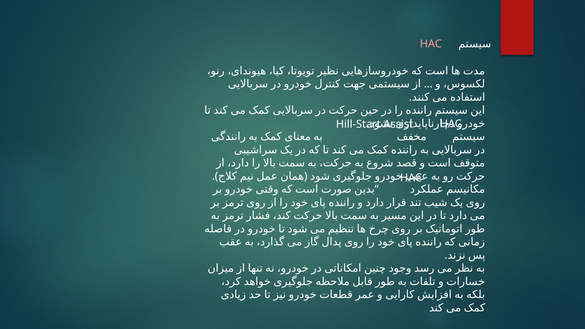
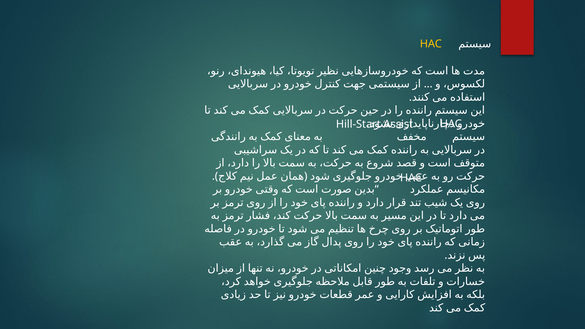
HAC at (431, 44) colour: pink -> yellow
